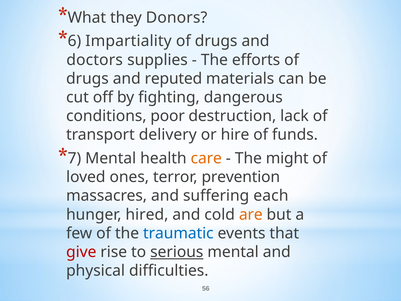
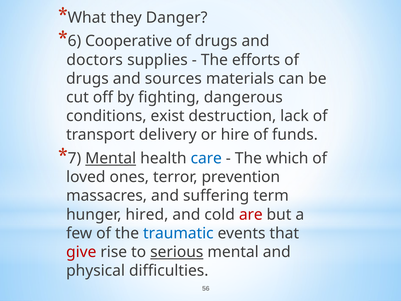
Donors: Donors -> Danger
Impartiality: Impartiality -> Cooperative
reputed: reputed -> sources
poor: poor -> exist
Mental at (111, 158) underline: none -> present
care colour: orange -> blue
might: might -> which
each: each -> term
are colour: orange -> red
